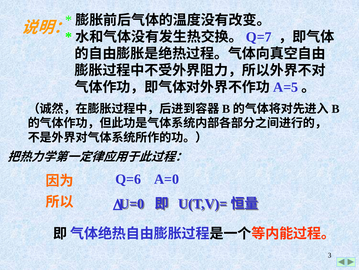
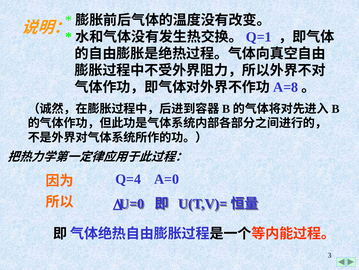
Q=7: Q=7 -> Q=1
A=5: A=5 -> A=8
Q=6: Q=6 -> Q=4
